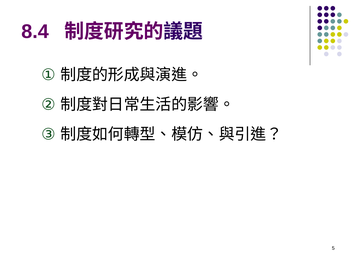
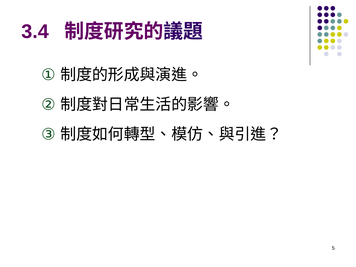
8.4: 8.4 -> 3.4
